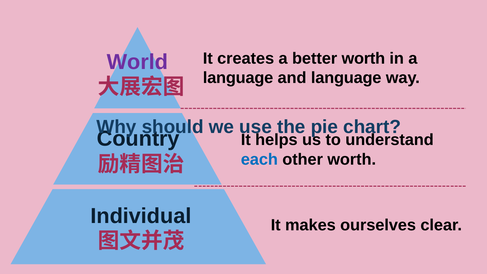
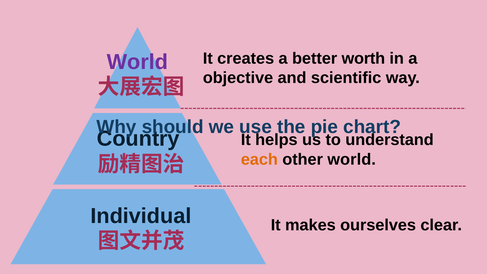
language at (238, 78): language -> objective
and language: language -> scientific
each colour: blue -> orange
other worth: worth -> world
